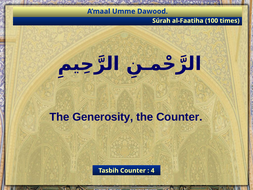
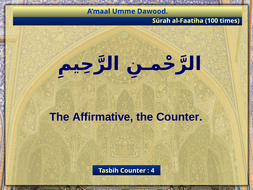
Generosity: Generosity -> Affirmative
